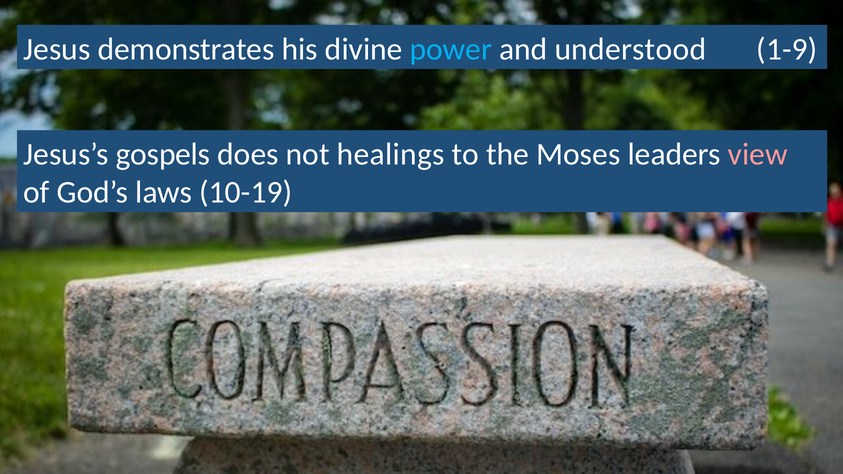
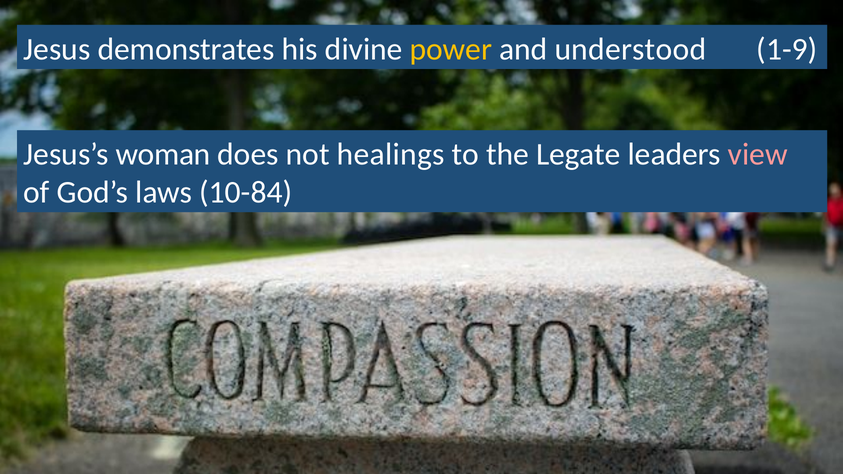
power colour: light blue -> yellow
gospels: gospels -> woman
Moses: Moses -> Legate
10-19: 10-19 -> 10-84
